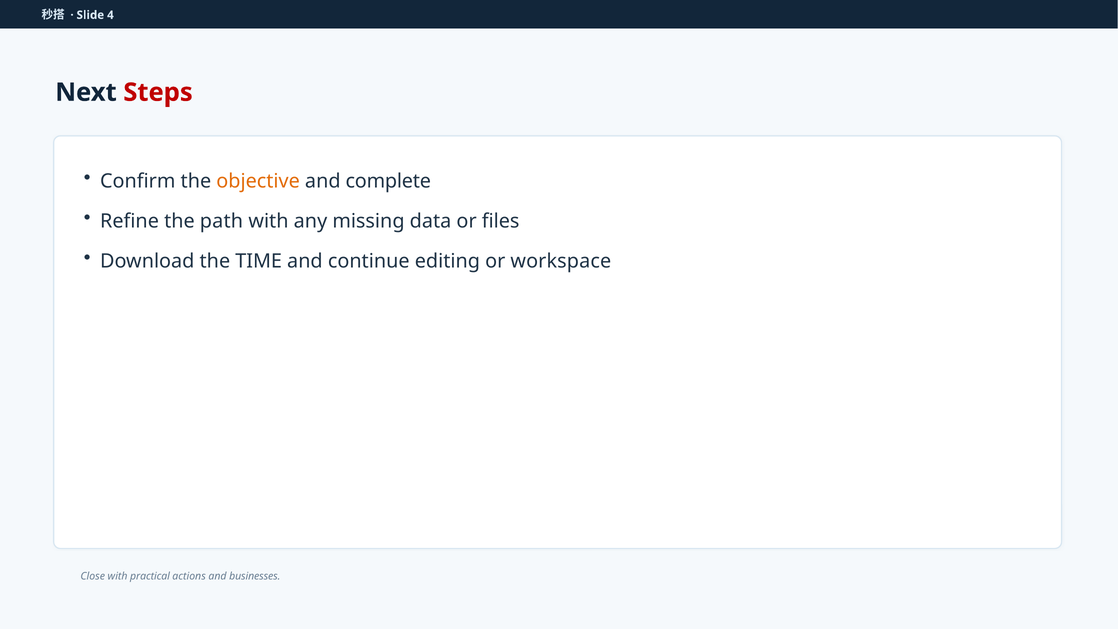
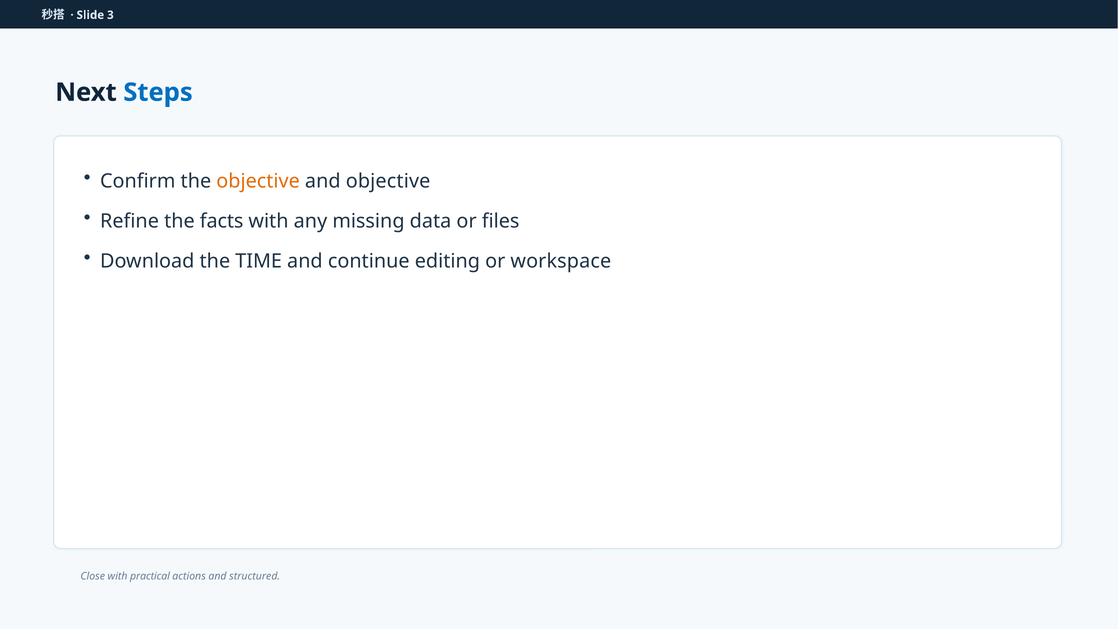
4: 4 -> 3
Steps colour: red -> blue
and complete: complete -> objective
path: path -> facts
businesses: businesses -> structured
